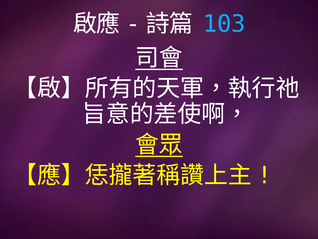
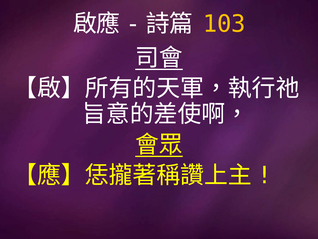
103 colour: light blue -> yellow
